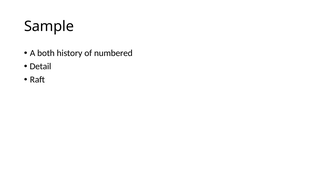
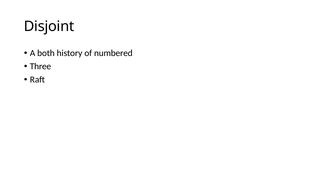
Sample: Sample -> Disjoint
Detail: Detail -> Three
